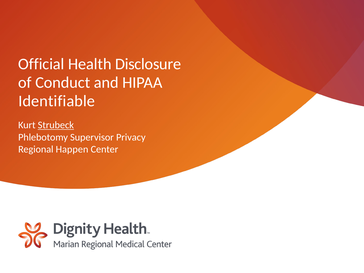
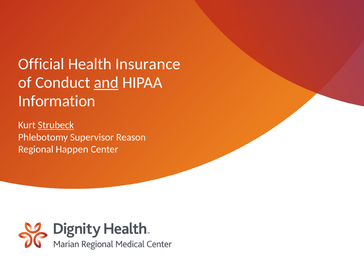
Disclosure: Disclosure -> Insurance
and underline: none -> present
Identifiable: Identifiable -> Information
Privacy: Privacy -> Reason
